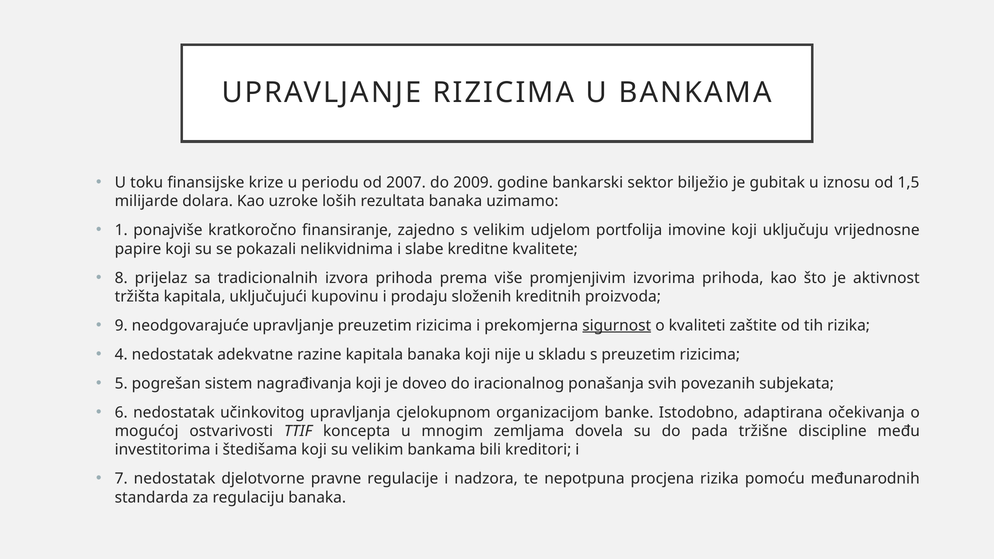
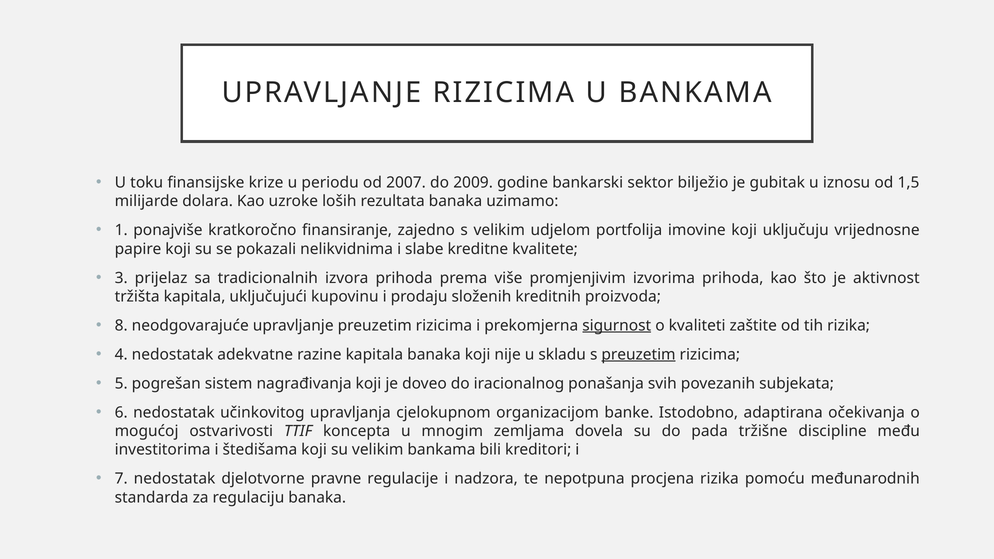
8: 8 -> 3
9: 9 -> 8
preuzetim at (639, 355) underline: none -> present
